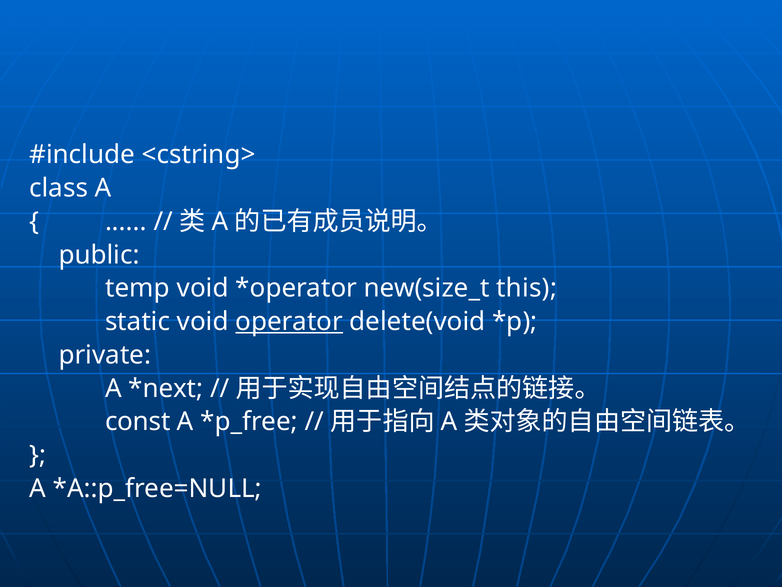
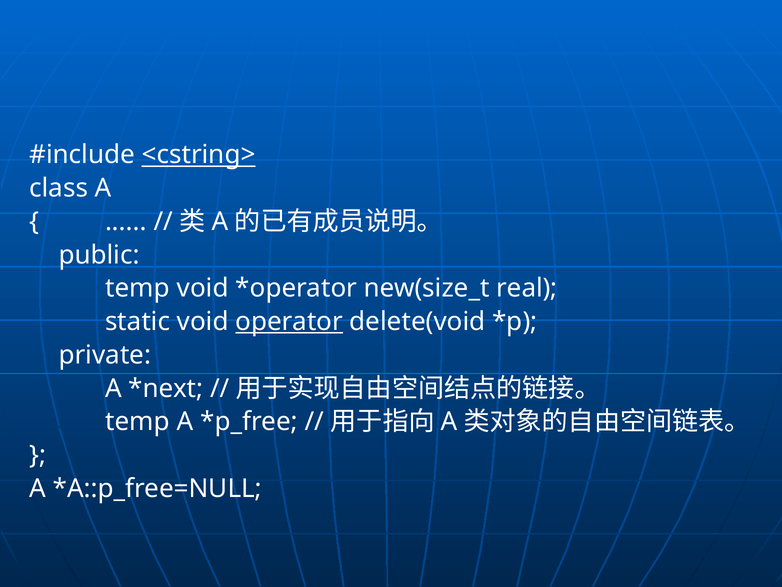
<cstring> underline: none -> present
this: this -> real
const at (138, 421): const -> temp
